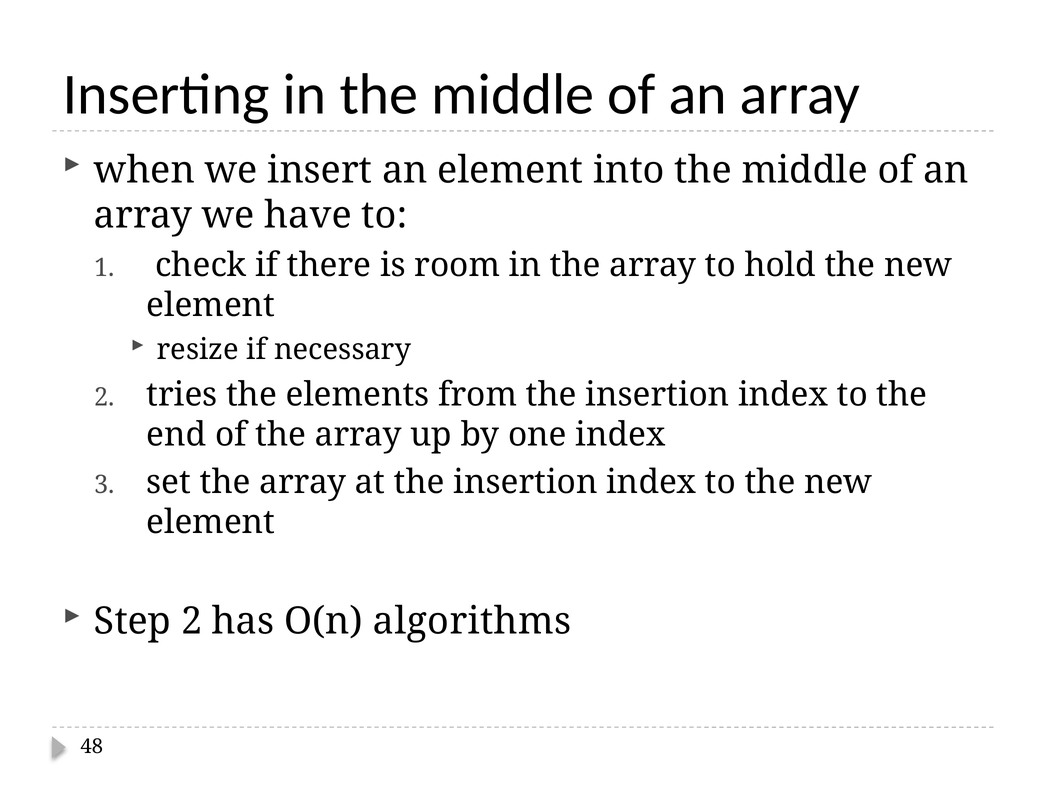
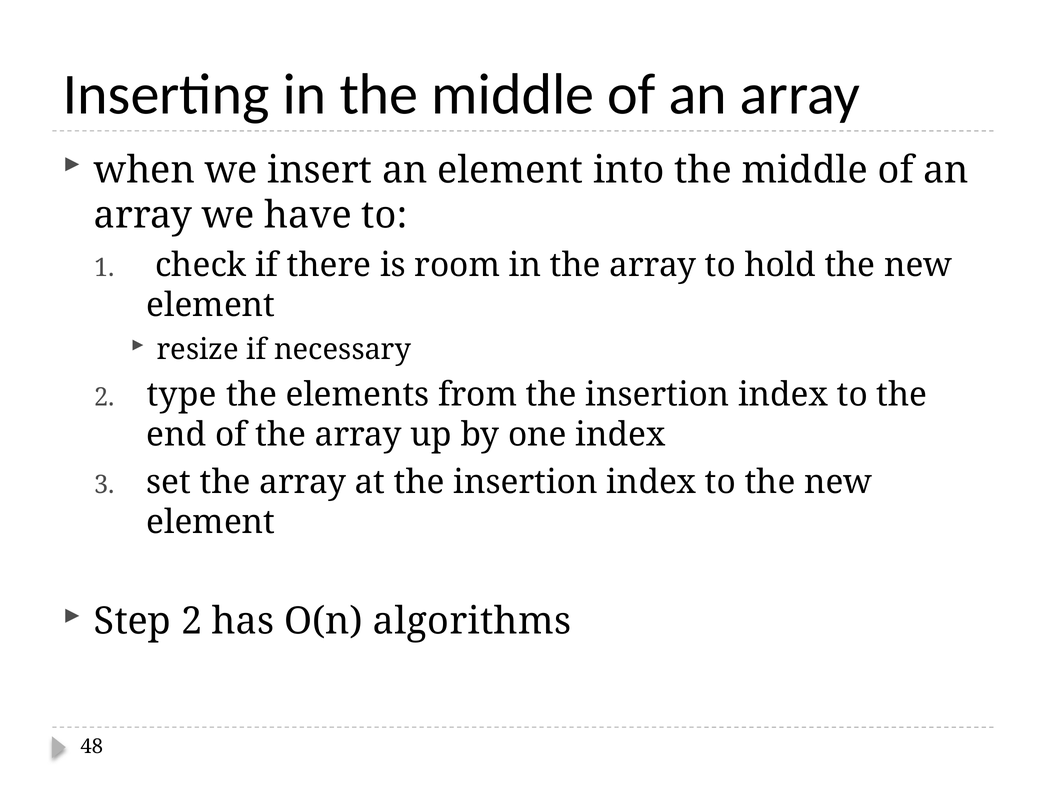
tries: tries -> type
